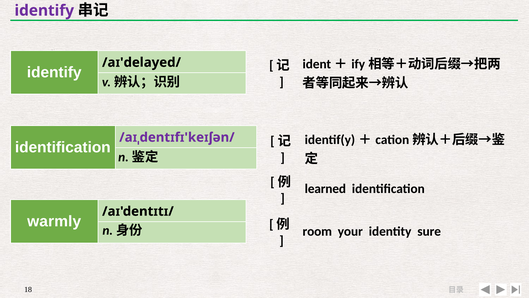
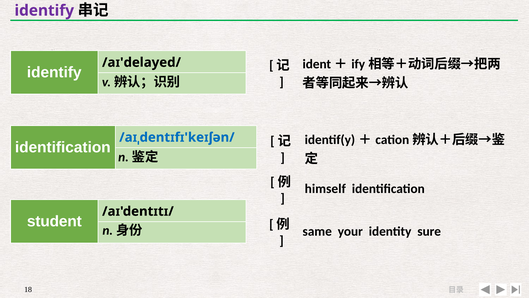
/aɪˌdentɪfɪ'keɪʃən/ colour: purple -> blue
learned: learned -> himself
warmly: warmly -> student
room: room -> same
